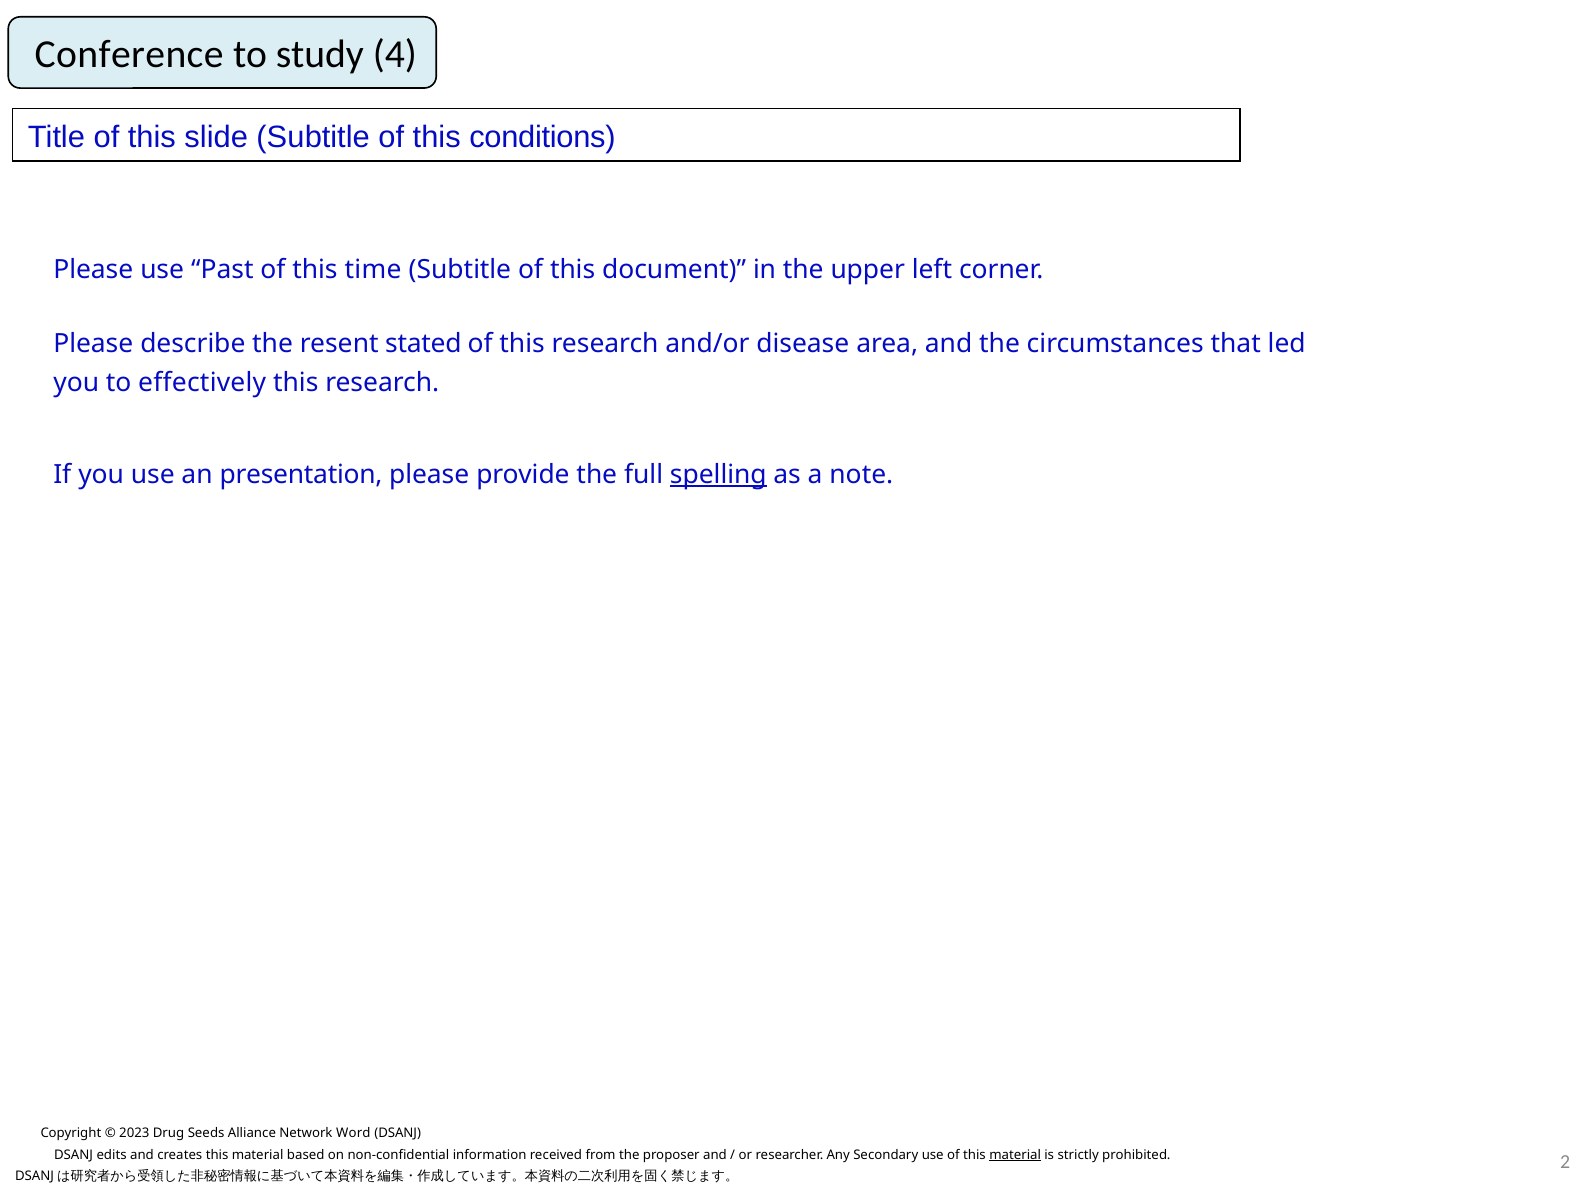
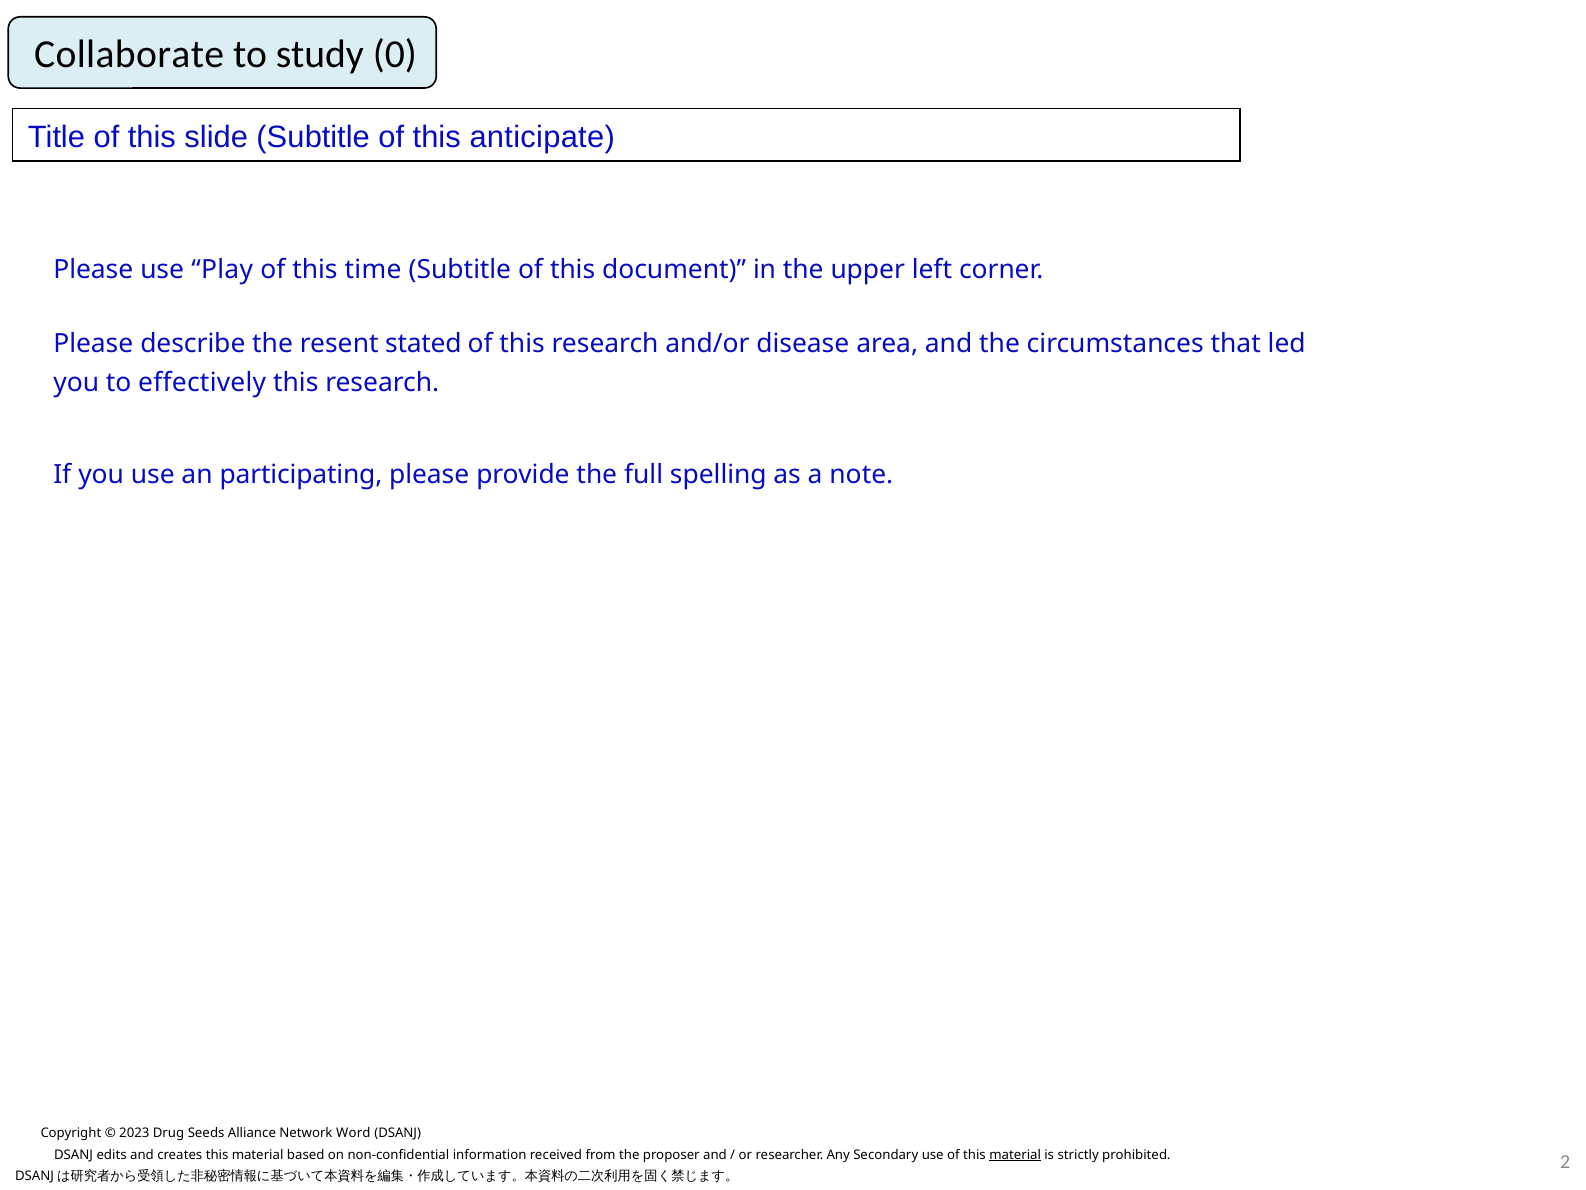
Conference: Conference -> Collaborate
4: 4 -> 0
conditions: conditions -> anticipate
Past: Past -> Play
presentation: presentation -> participating
spelling underline: present -> none
